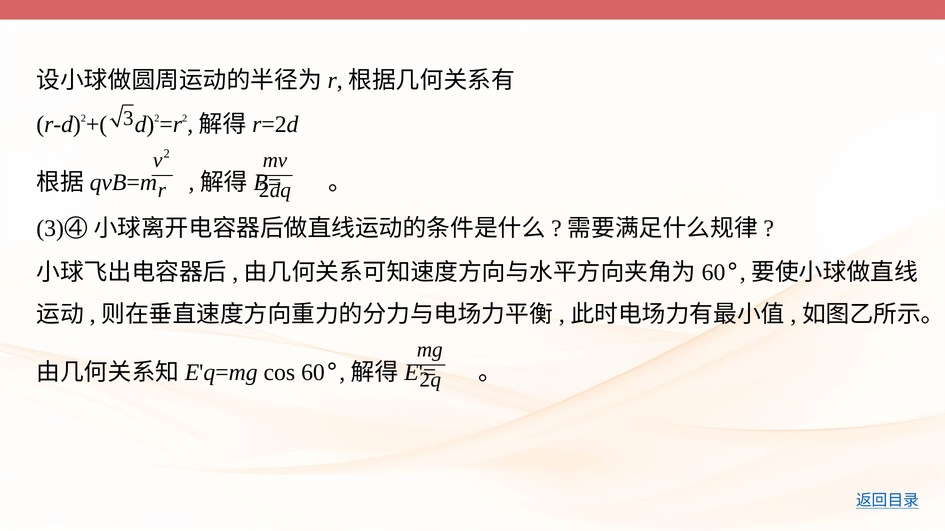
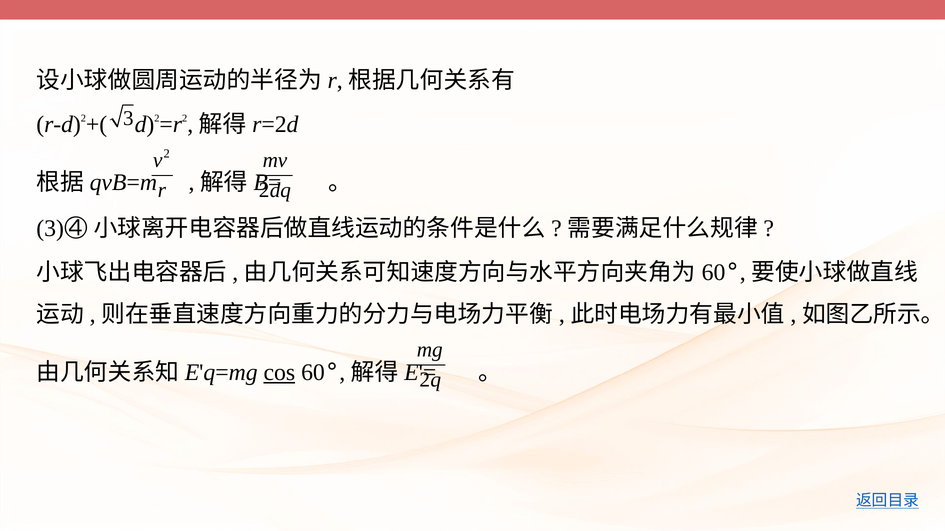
cos underline: none -> present
